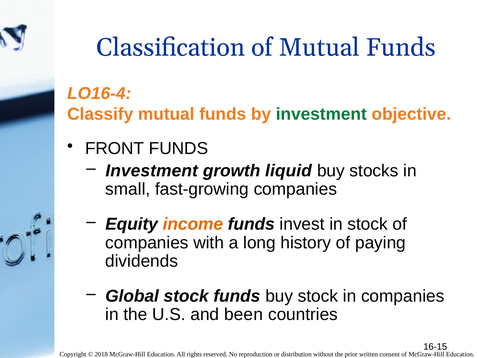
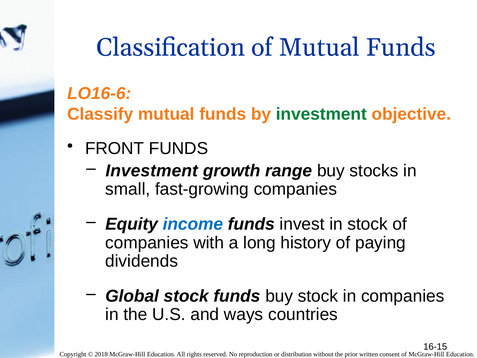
LO16-4: LO16-4 -> LO16-6
liquid: liquid -> range
income colour: orange -> blue
been: been -> ways
